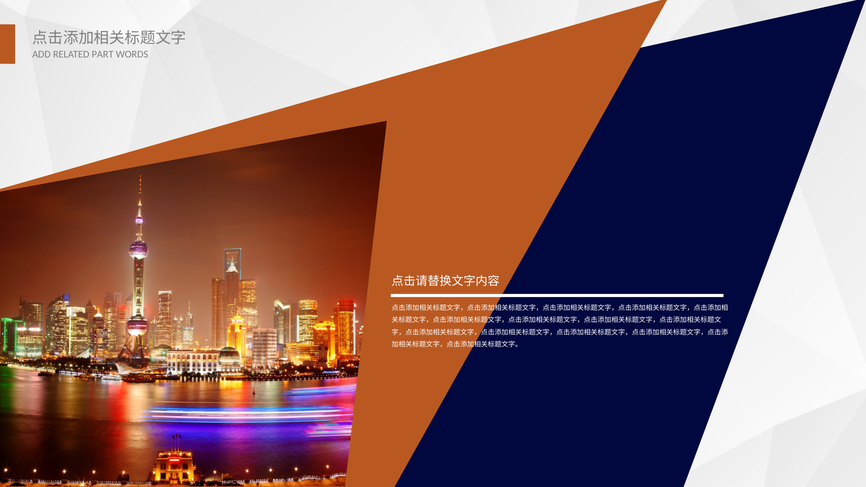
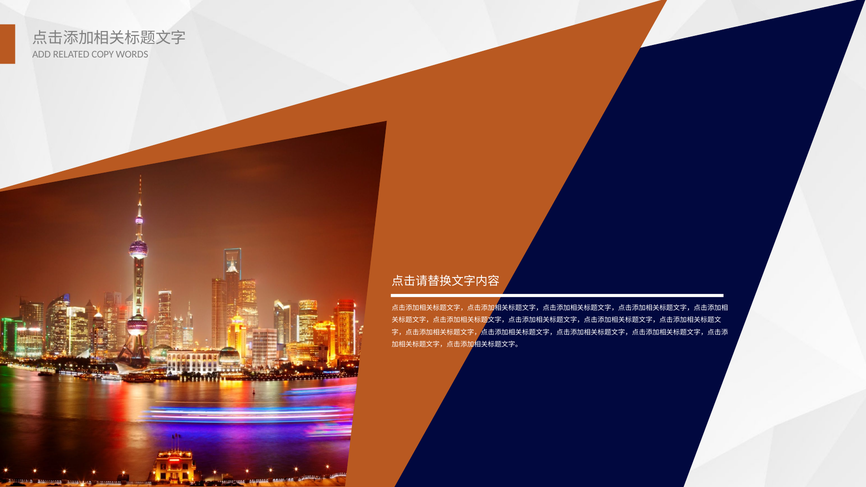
PART: PART -> COPY
